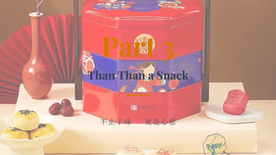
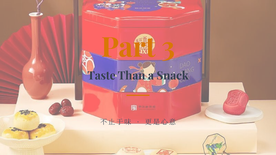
Than at (101, 76): Than -> Taste
